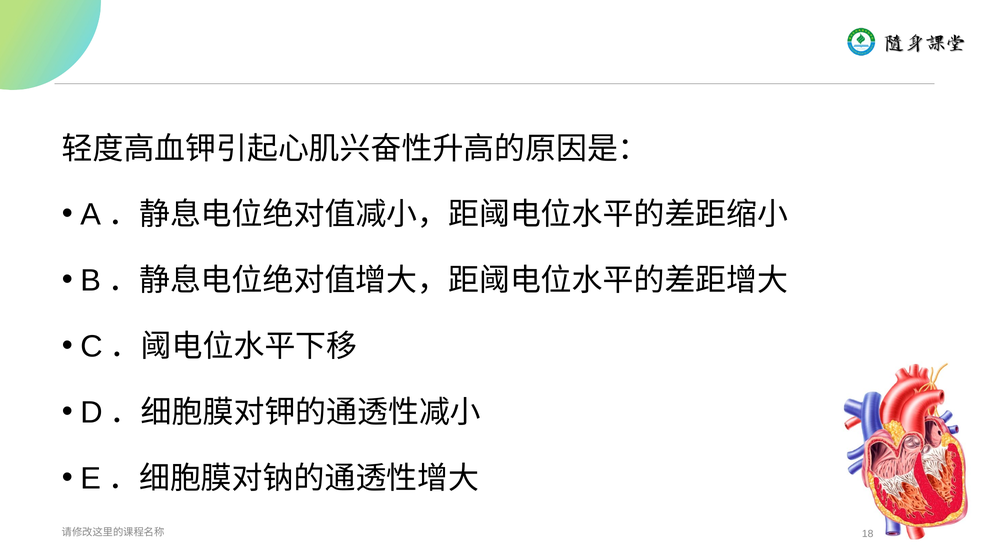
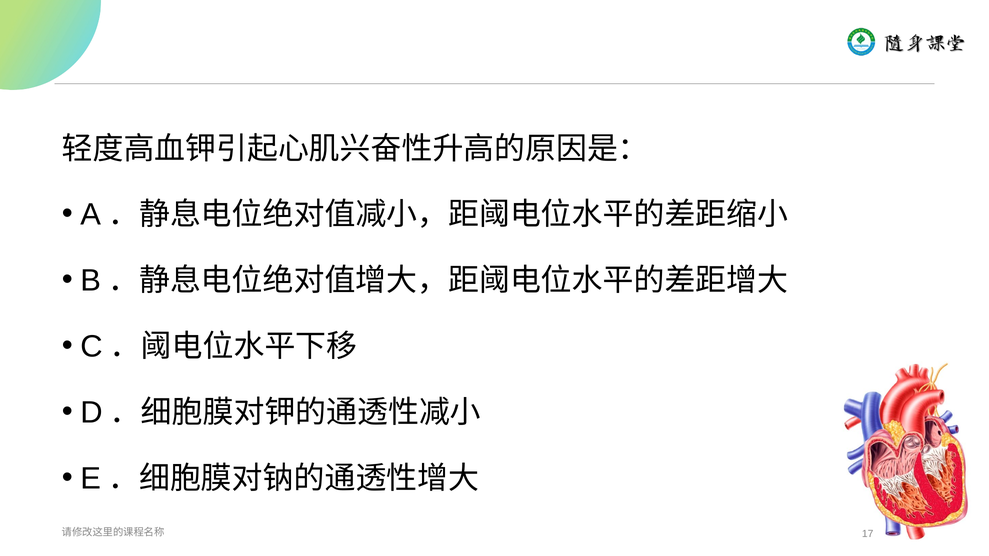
18: 18 -> 17
